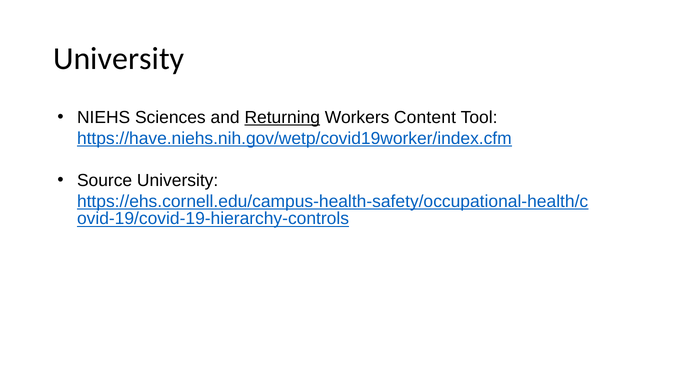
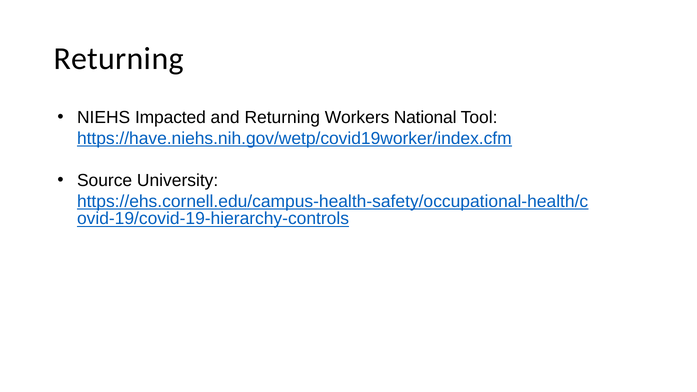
University at (119, 59): University -> Returning
Sciences: Sciences -> Impacted
Returning at (282, 118) underline: present -> none
Content: Content -> National
